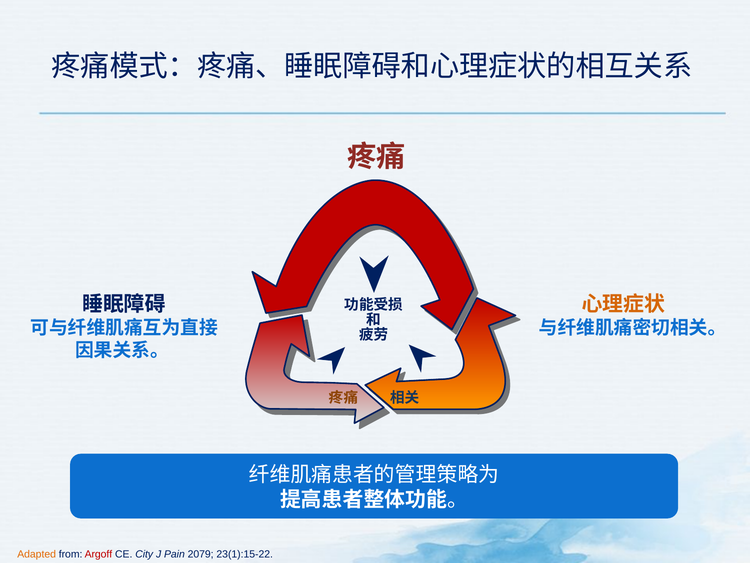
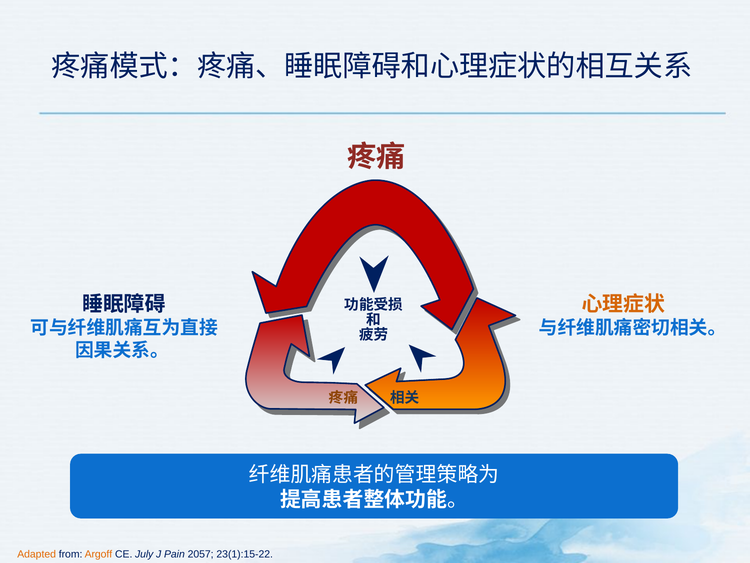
Argoff colour: red -> orange
City: City -> July
2079: 2079 -> 2057
